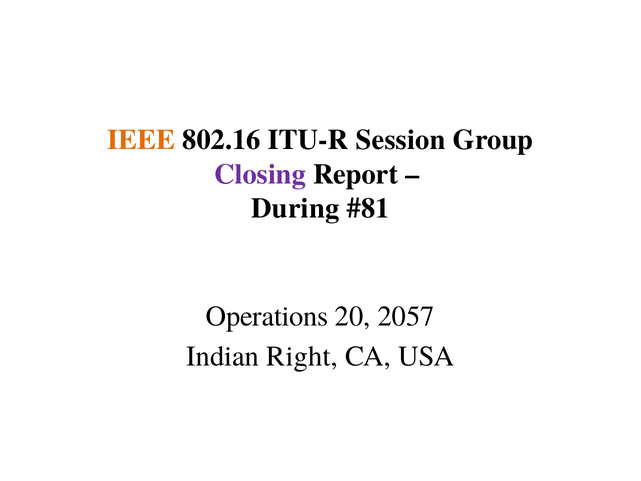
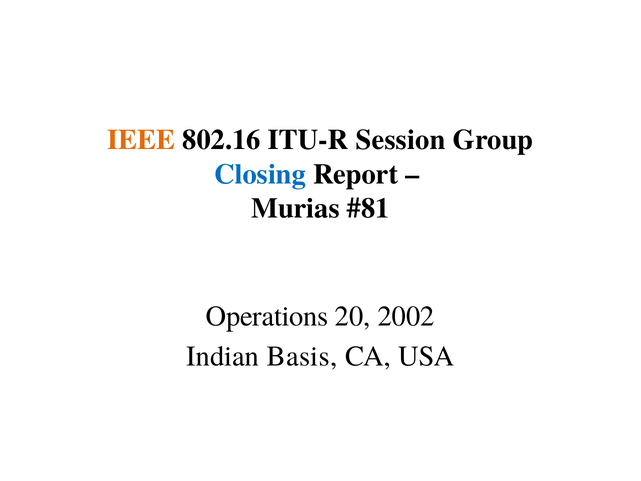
Closing colour: purple -> blue
During: During -> Murias
2057: 2057 -> 2002
Right: Right -> Basis
